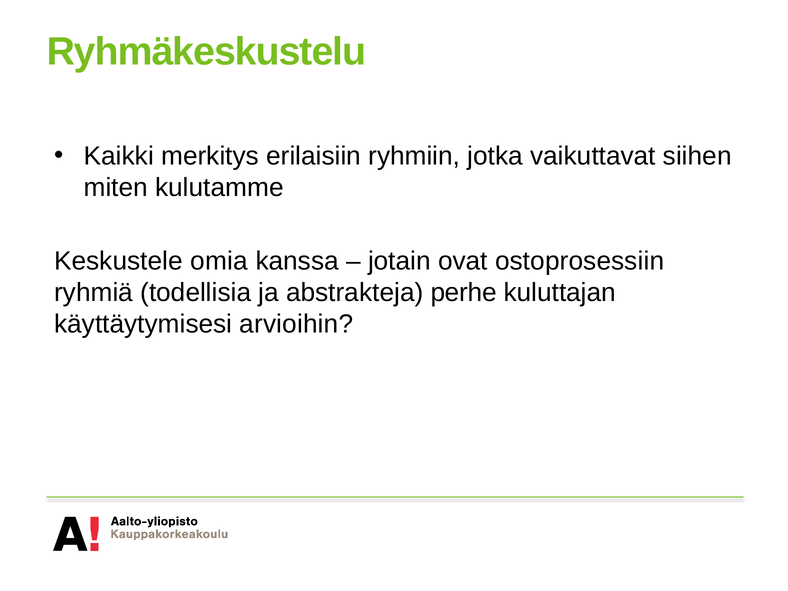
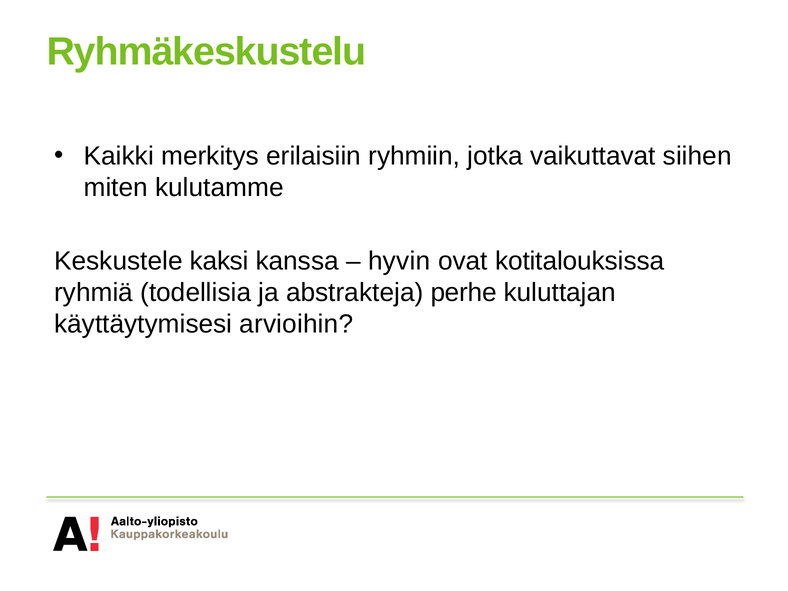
omia: omia -> kaksi
jotain: jotain -> hyvin
ostoprosessiin: ostoprosessiin -> kotitalouksissa
